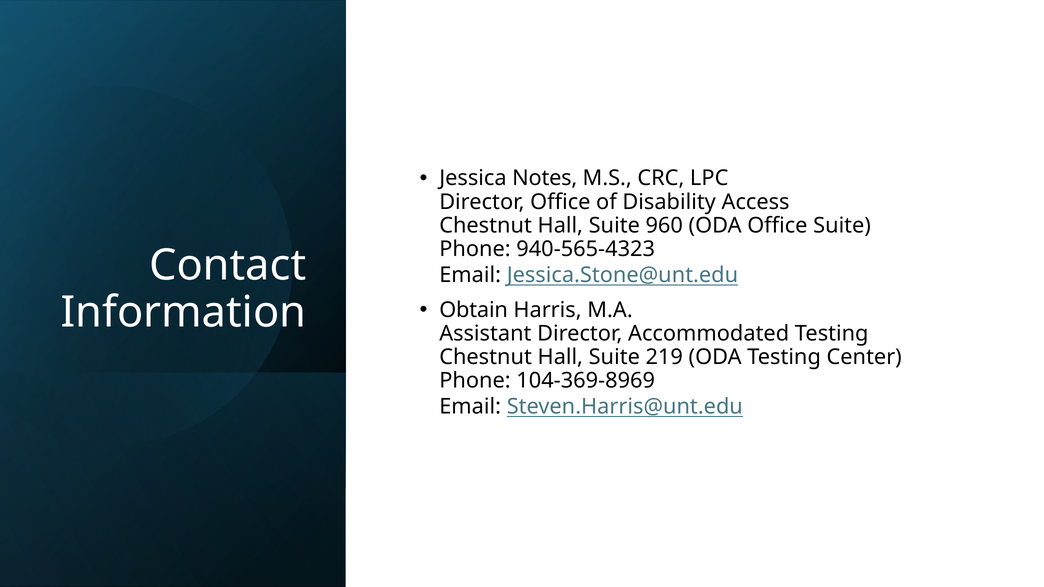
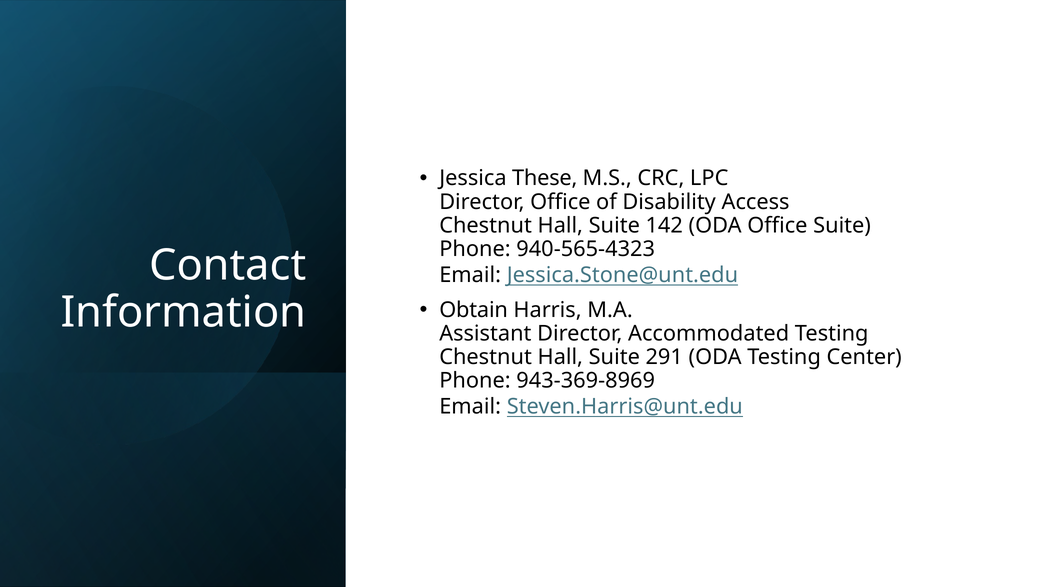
Notes: Notes -> These
960: 960 -> 142
219: 219 -> 291
104-369-8969: 104-369-8969 -> 943-369-8969
